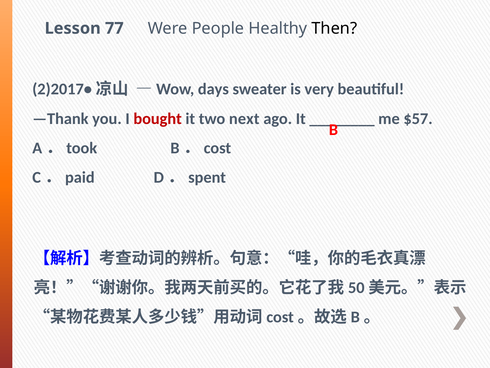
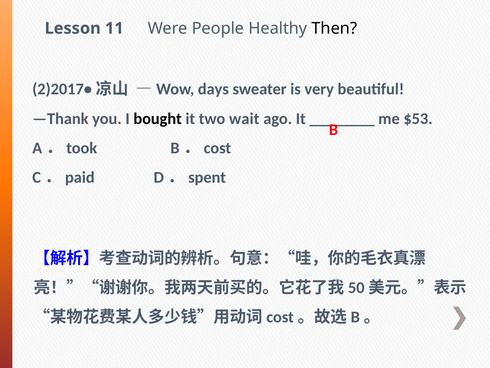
77: 77 -> 11
bought colour: red -> black
next: next -> wait
$57: $57 -> $53
